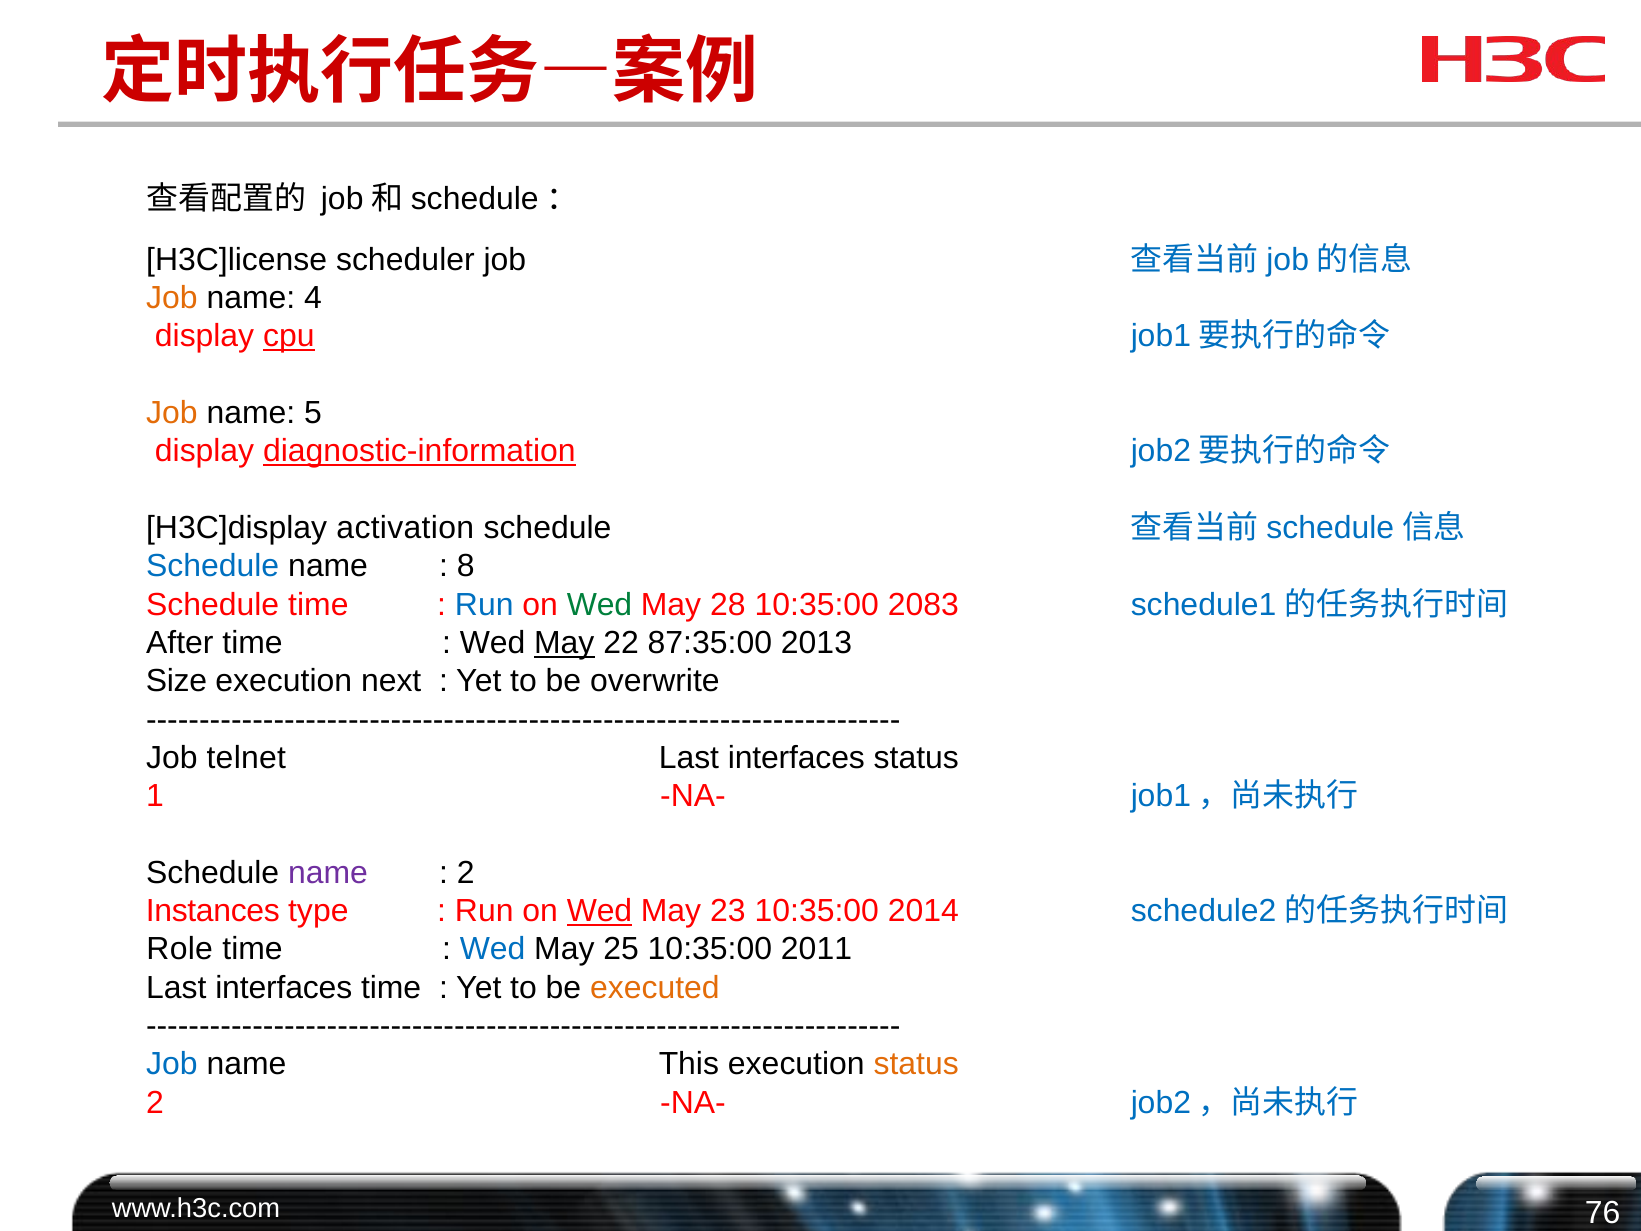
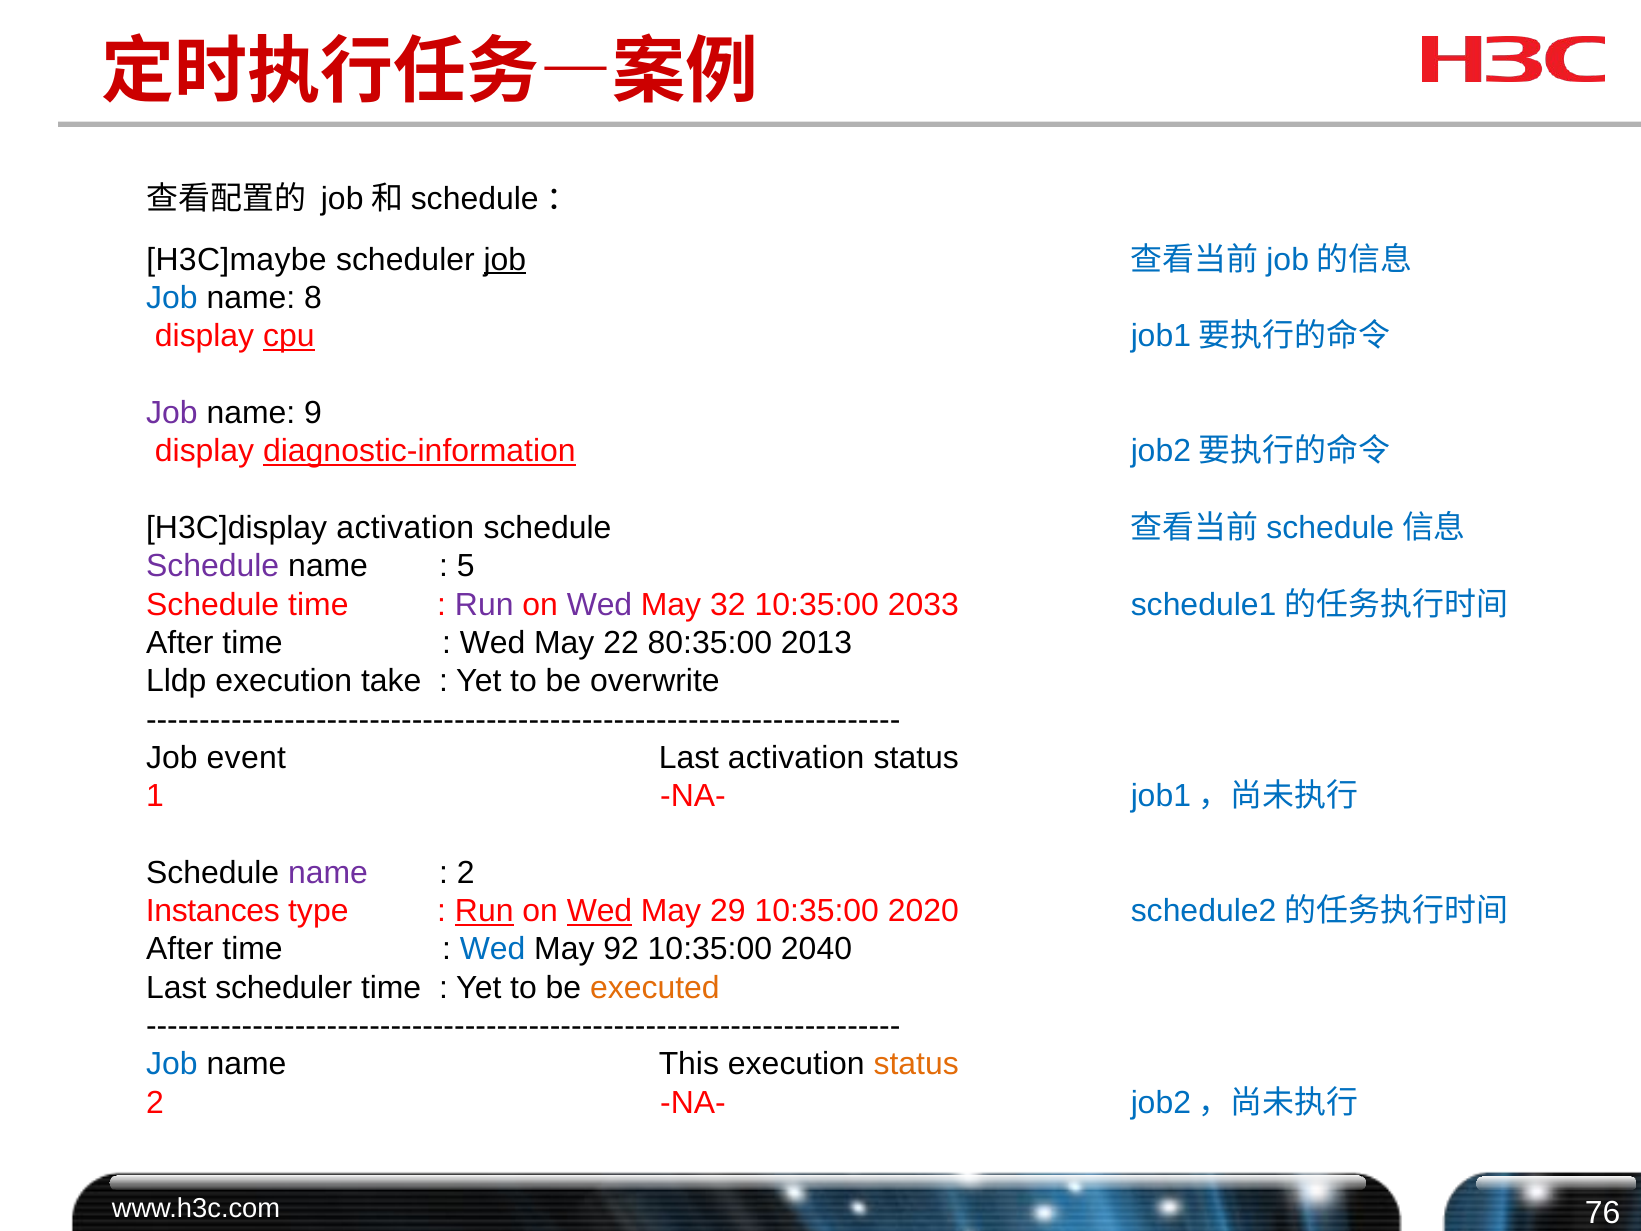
H3C]license: H3C]license -> H3C]maybe
job at (505, 260) underline: none -> present
Job at (172, 298) colour: orange -> blue
4: 4 -> 8
Job at (172, 413) colour: orange -> purple
5: 5 -> 9
Schedule at (213, 566) colour: blue -> purple
8: 8 -> 5
Run at (484, 604) colour: blue -> purple
Wed at (600, 604) colour: green -> purple
28: 28 -> 32
2083: 2083 -> 2033
May at (564, 643) underline: present -> none
87:35:00: 87:35:00 -> 80:35:00
Size: Size -> Lldp
next: next -> take
telnet: telnet -> event
interfaces at (796, 758): interfaces -> activation
Run at (484, 911) underline: none -> present
23: 23 -> 29
2014: 2014 -> 2020
Role at (180, 949): Role -> After
25: 25 -> 92
2011: 2011 -> 2040
interfaces at (284, 988): interfaces -> scheduler
